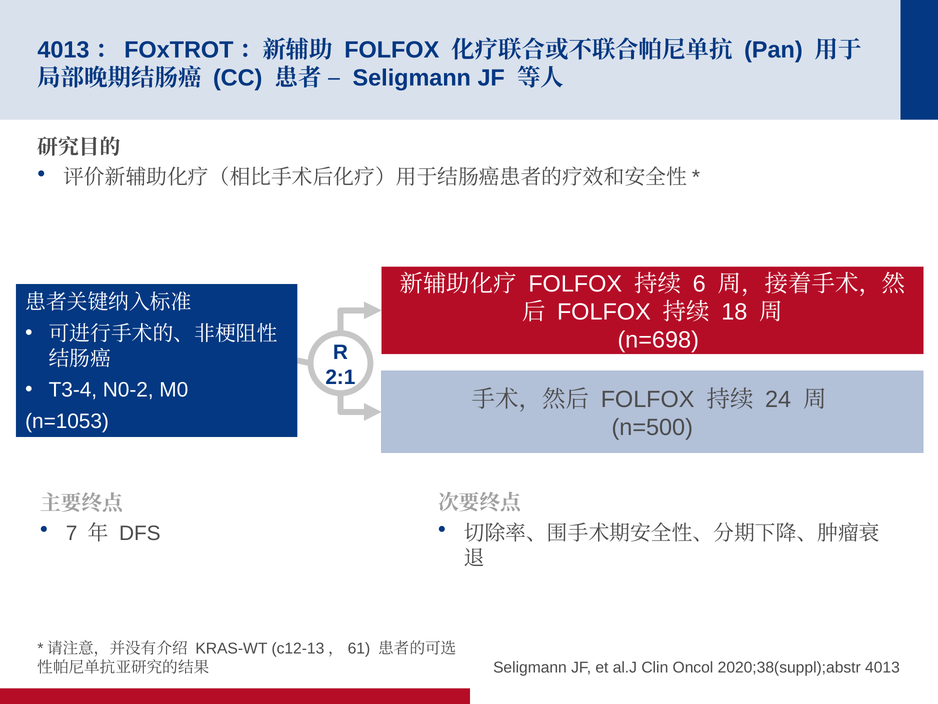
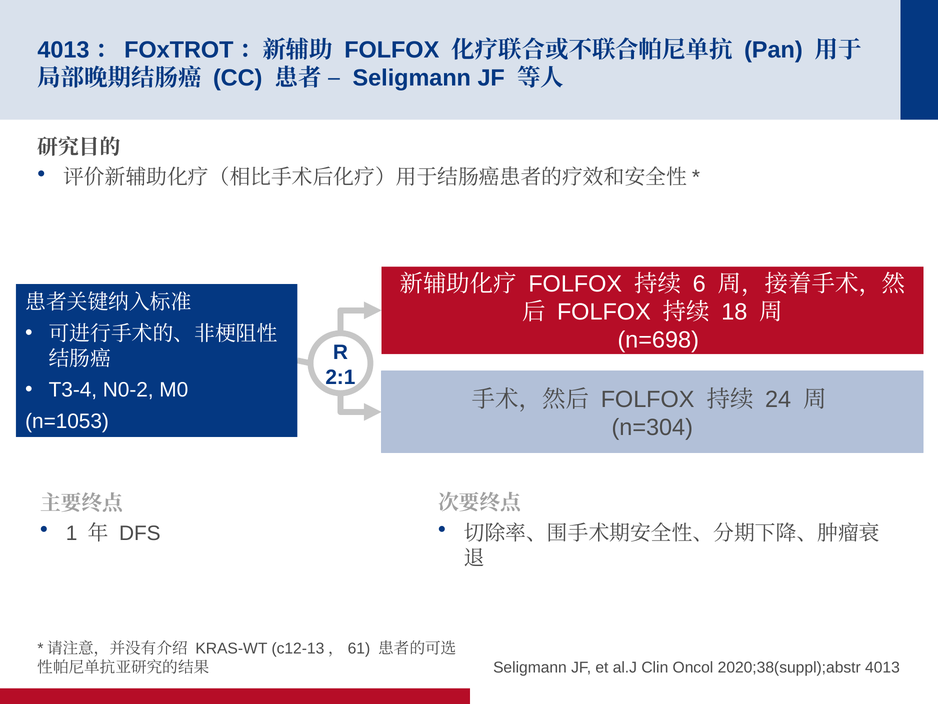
n=500: n=500 -> n=304
7: 7 -> 1
